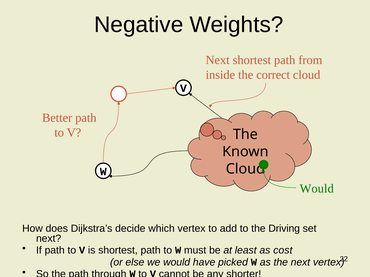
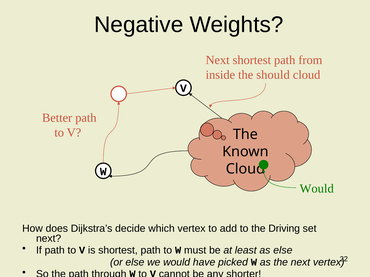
correct: correct -> should
as cost: cost -> else
